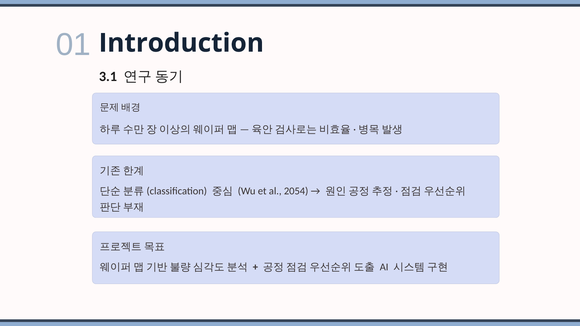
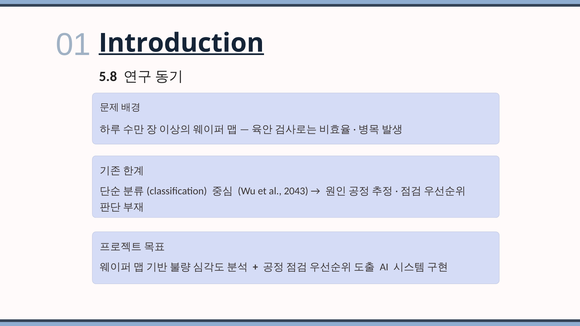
Introduction underline: none -> present
3.1: 3.1 -> 5.8
2054: 2054 -> 2043
